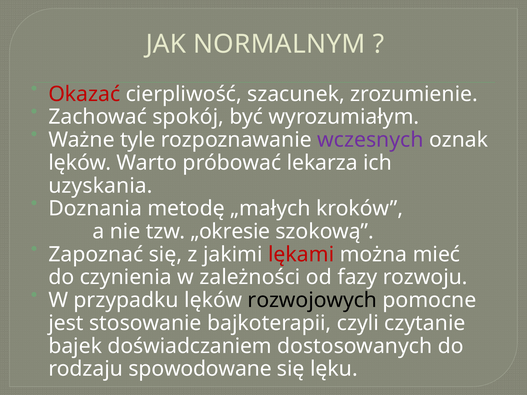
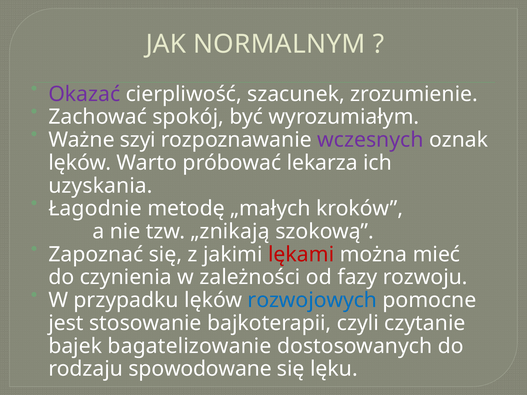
Okazać colour: red -> purple
tyle: tyle -> szyi
Doznania: Doznania -> Łagodnie
„okresie: „okresie -> „znikają
rozwojowych colour: black -> blue
doświadczaniem: doświadczaniem -> bagatelizowanie
